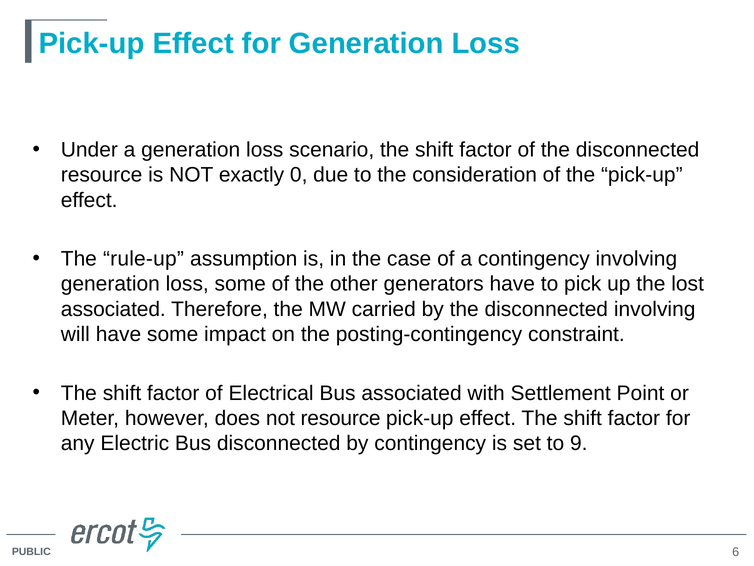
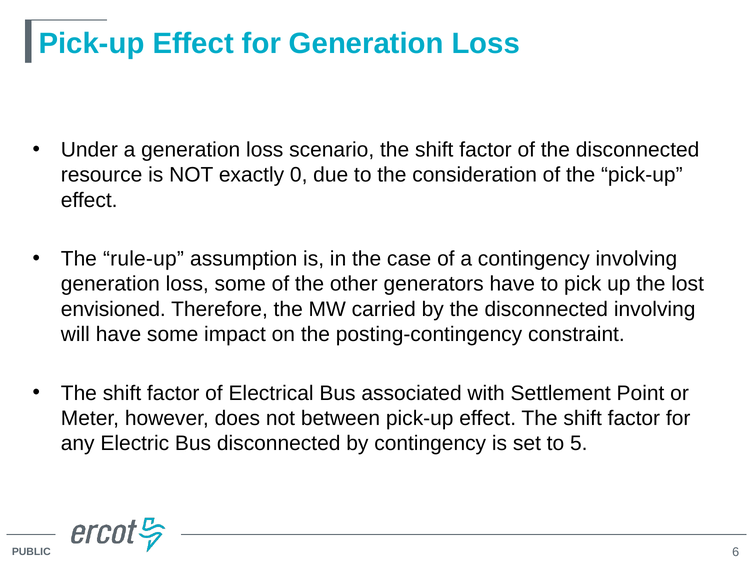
associated at (113, 309): associated -> envisioned
not resource: resource -> between
9: 9 -> 5
